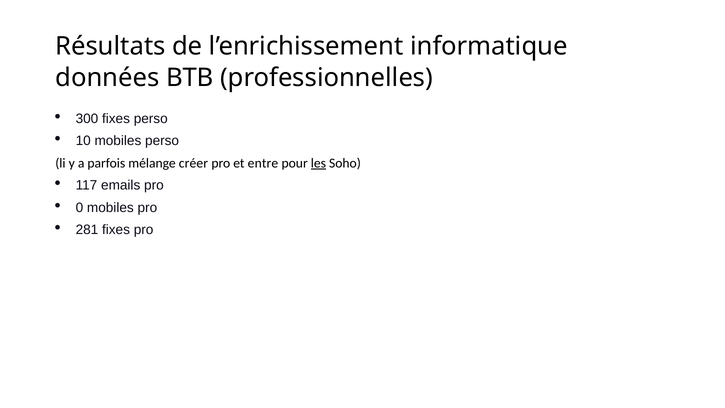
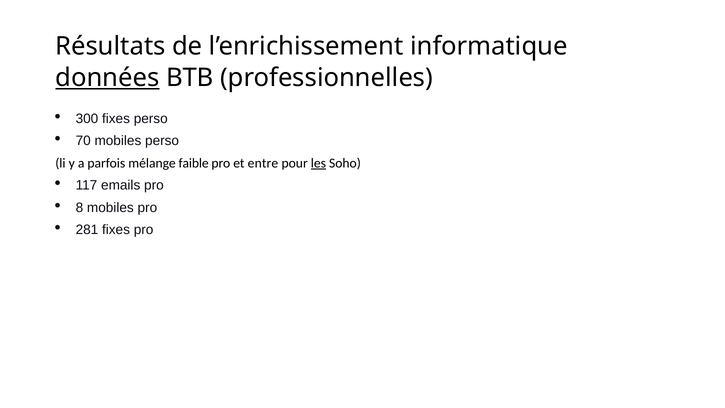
données underline: none -> present
10: 10 -> 70
créer: créer -> faible
0: 0 -> 8
